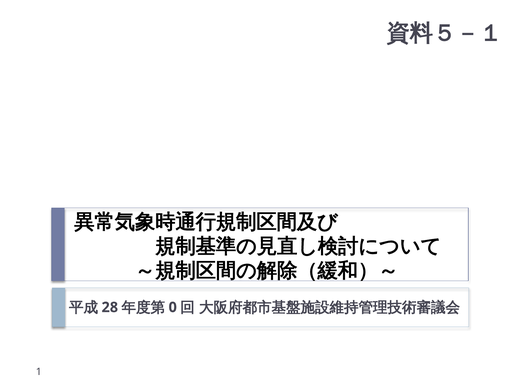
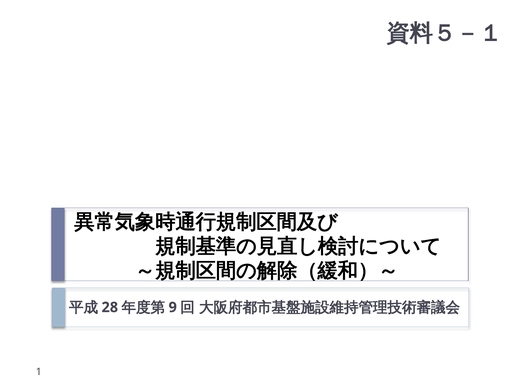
0: 0 -> 9
